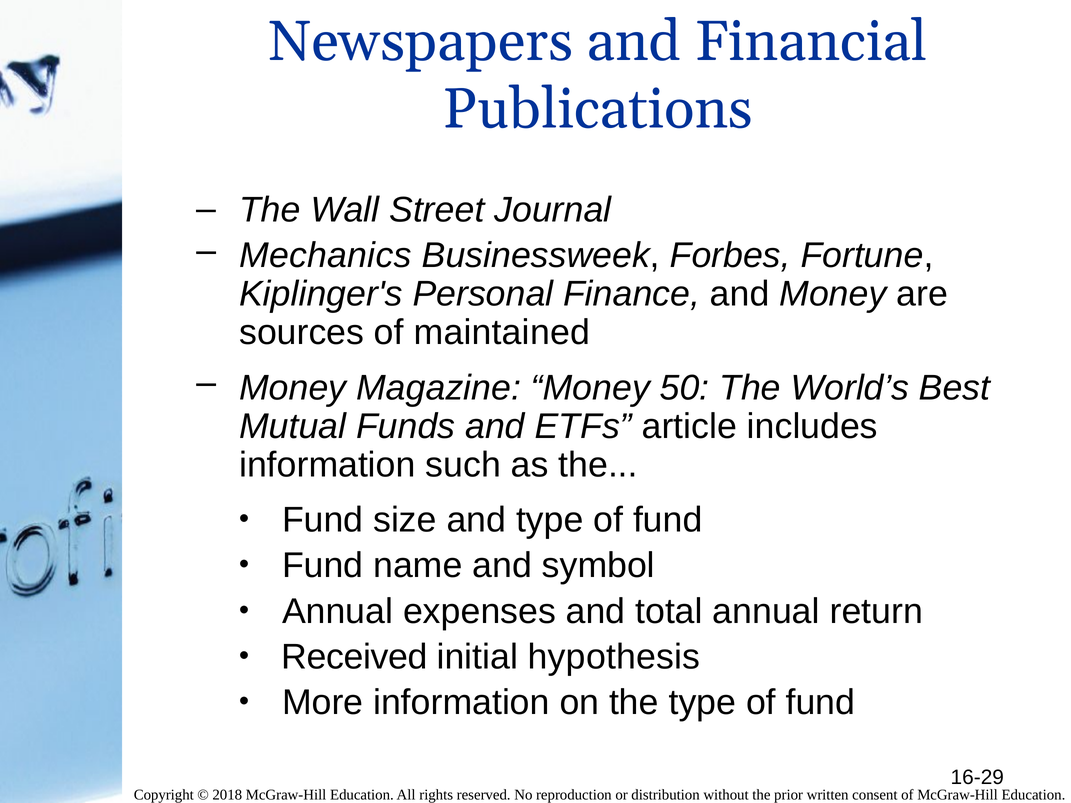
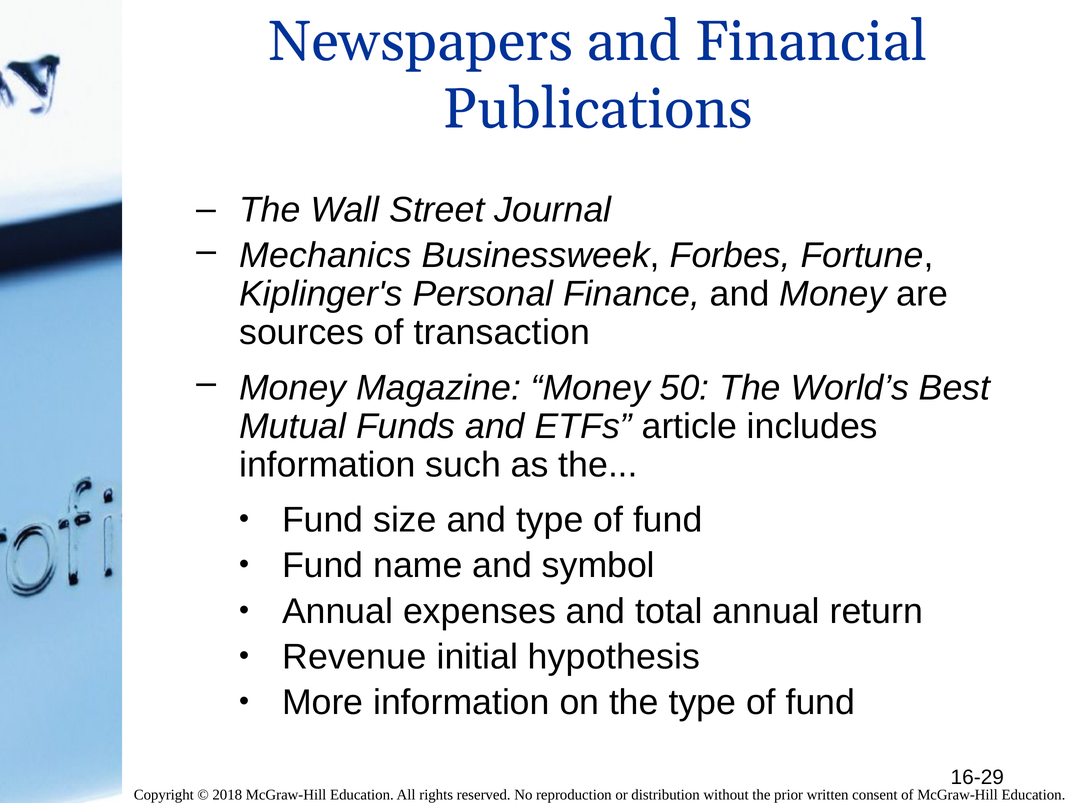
maintained: maintained -> transaction
Received: Received -> Revenue
